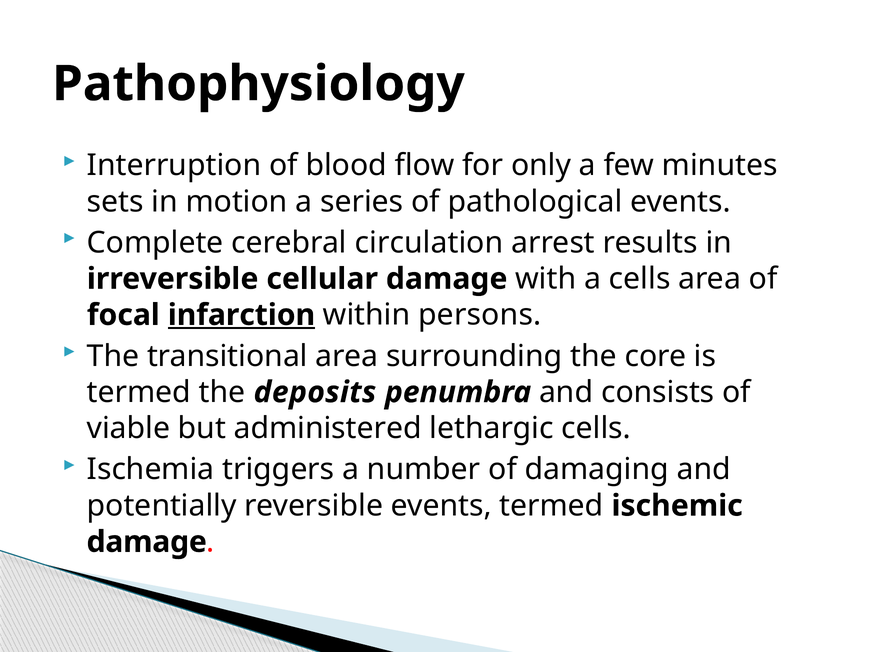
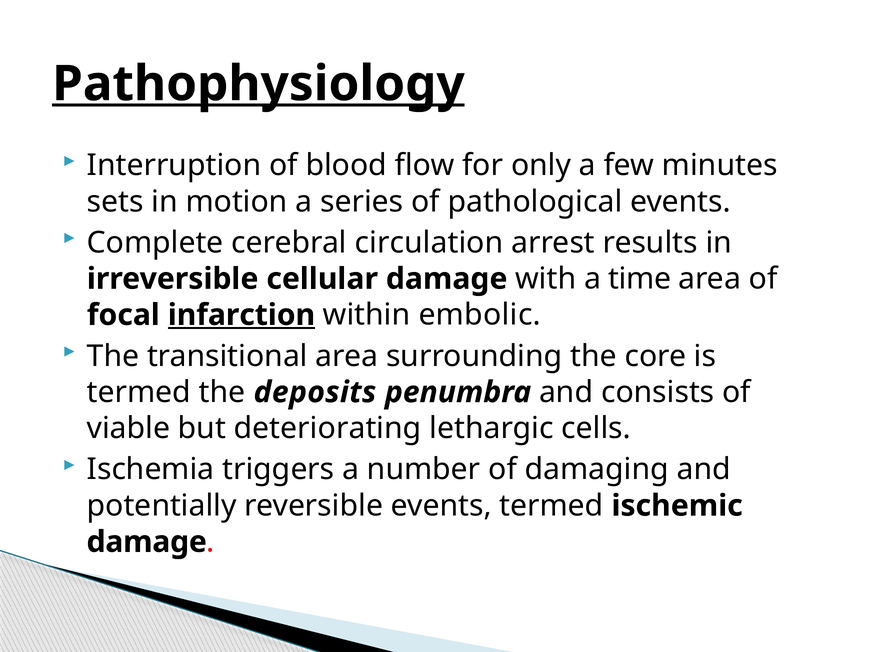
Pathophysiology underline: none -> present
a cells: cells -> time
persons: persons -> embolic
administered: administered -> deteriorating
